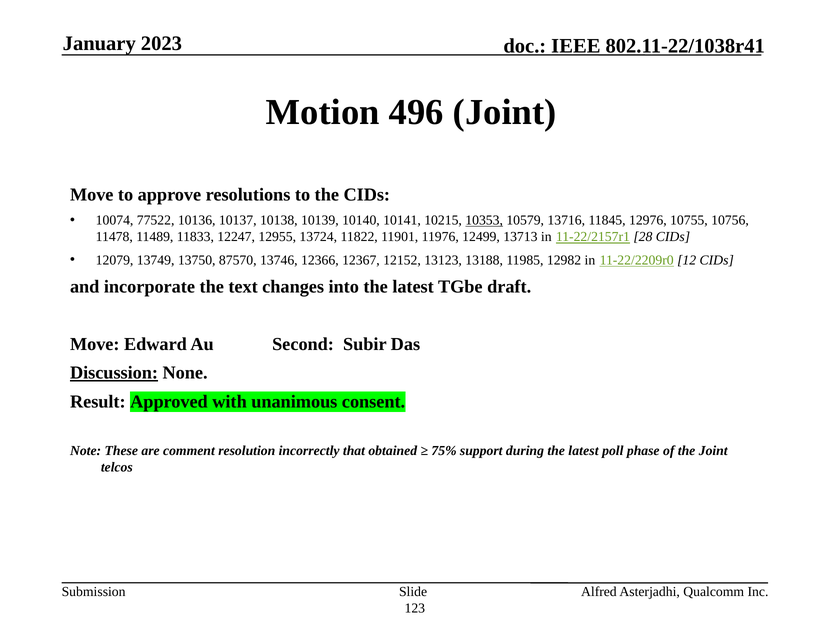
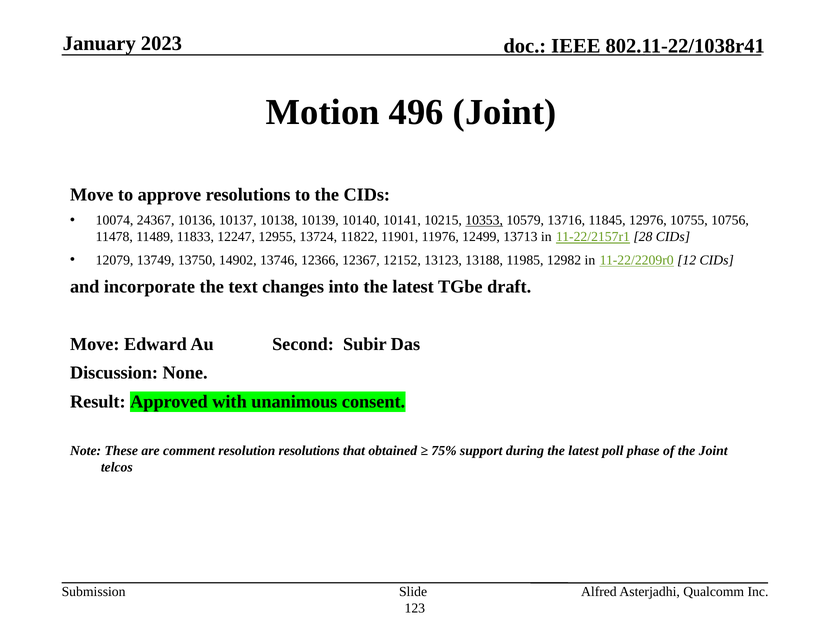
77522: 77522 -> 24367
87570: 87570 -> 14902
Discussion underline: present -> none
resolution incorrectly: incorrectly -> resolutions
